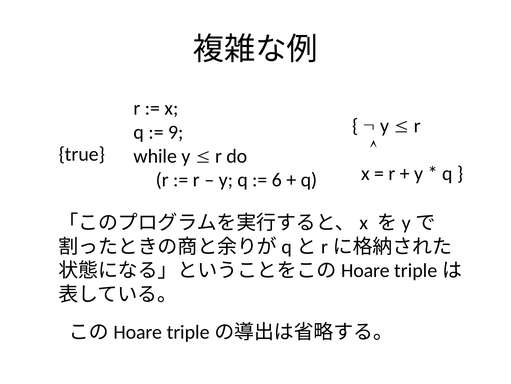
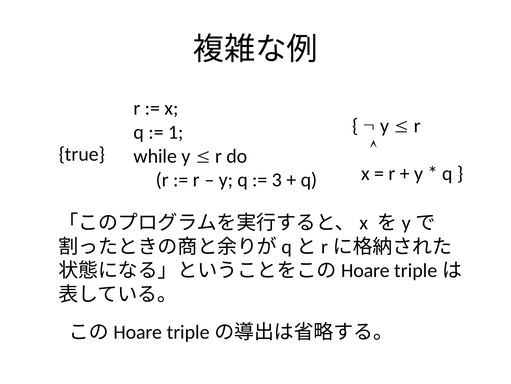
9: 9 -> 1
6: 6 -> 3
